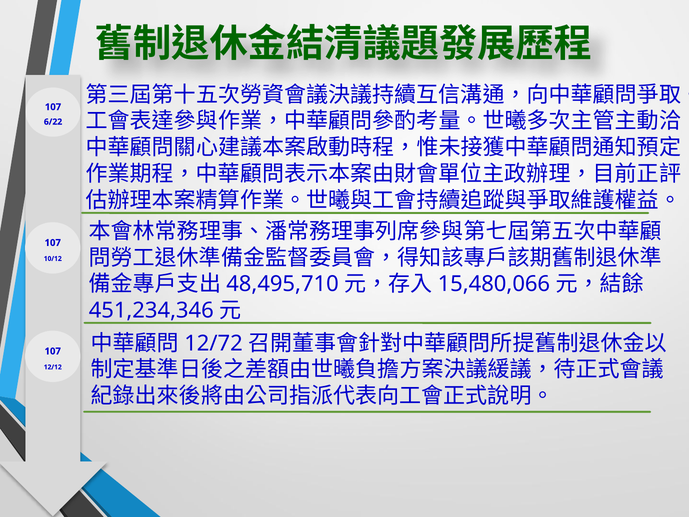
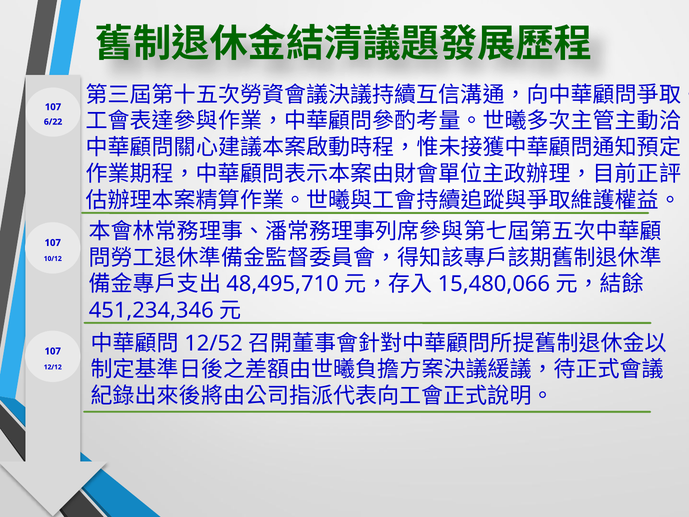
12/72: 12/72 -> 12/52
